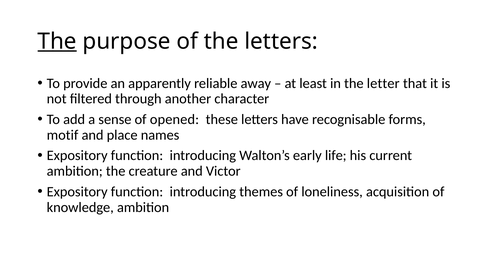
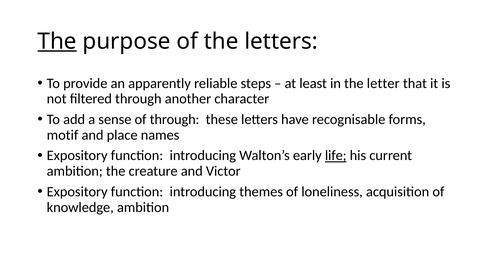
away: away -> steps
of opened: opened -> through
life underline: none -> present
